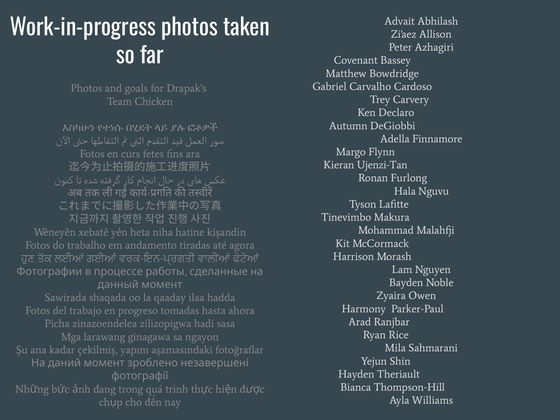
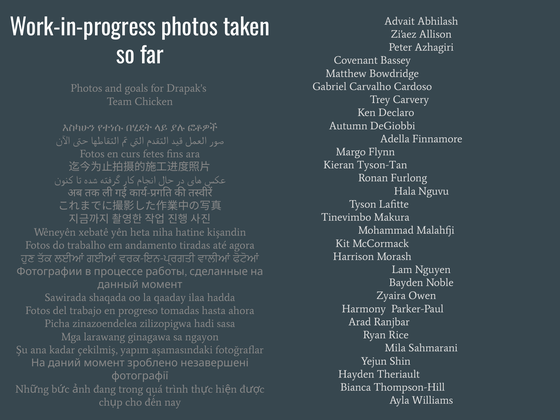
Ujenzi-Tan: Ujenzi-Tan -> Tyson-Tan
